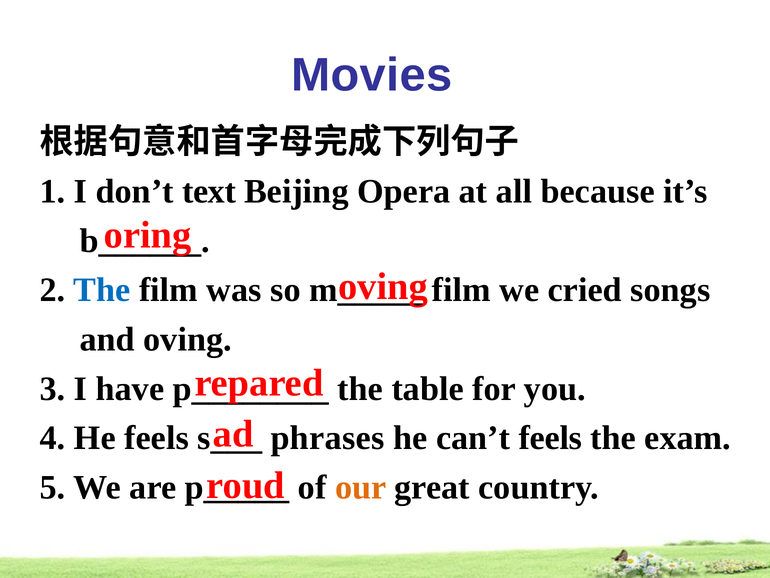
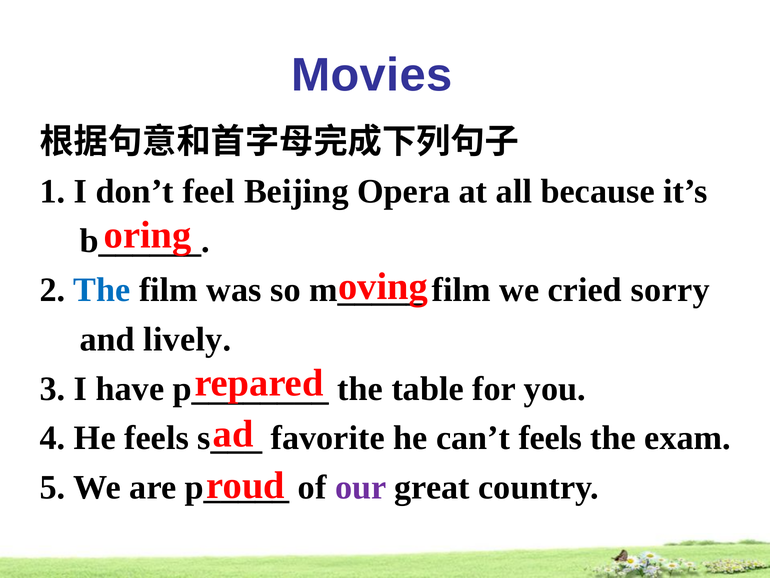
text: text -> feel
songs: songs -> sorry
and oving: oving -> lively
phrases: phrases -> favorite
our colour: orange -> purple
